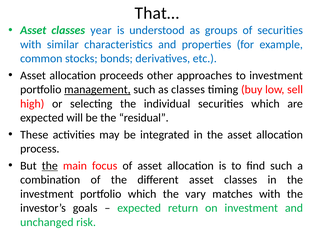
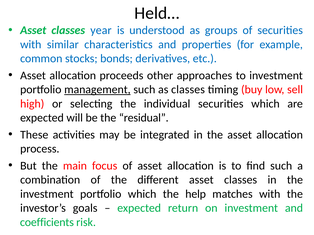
That…: That… -> Held…
the at (50, 166) underline: present -> none
vary: vary -> help
unchanged: unchanged -> coefficients
